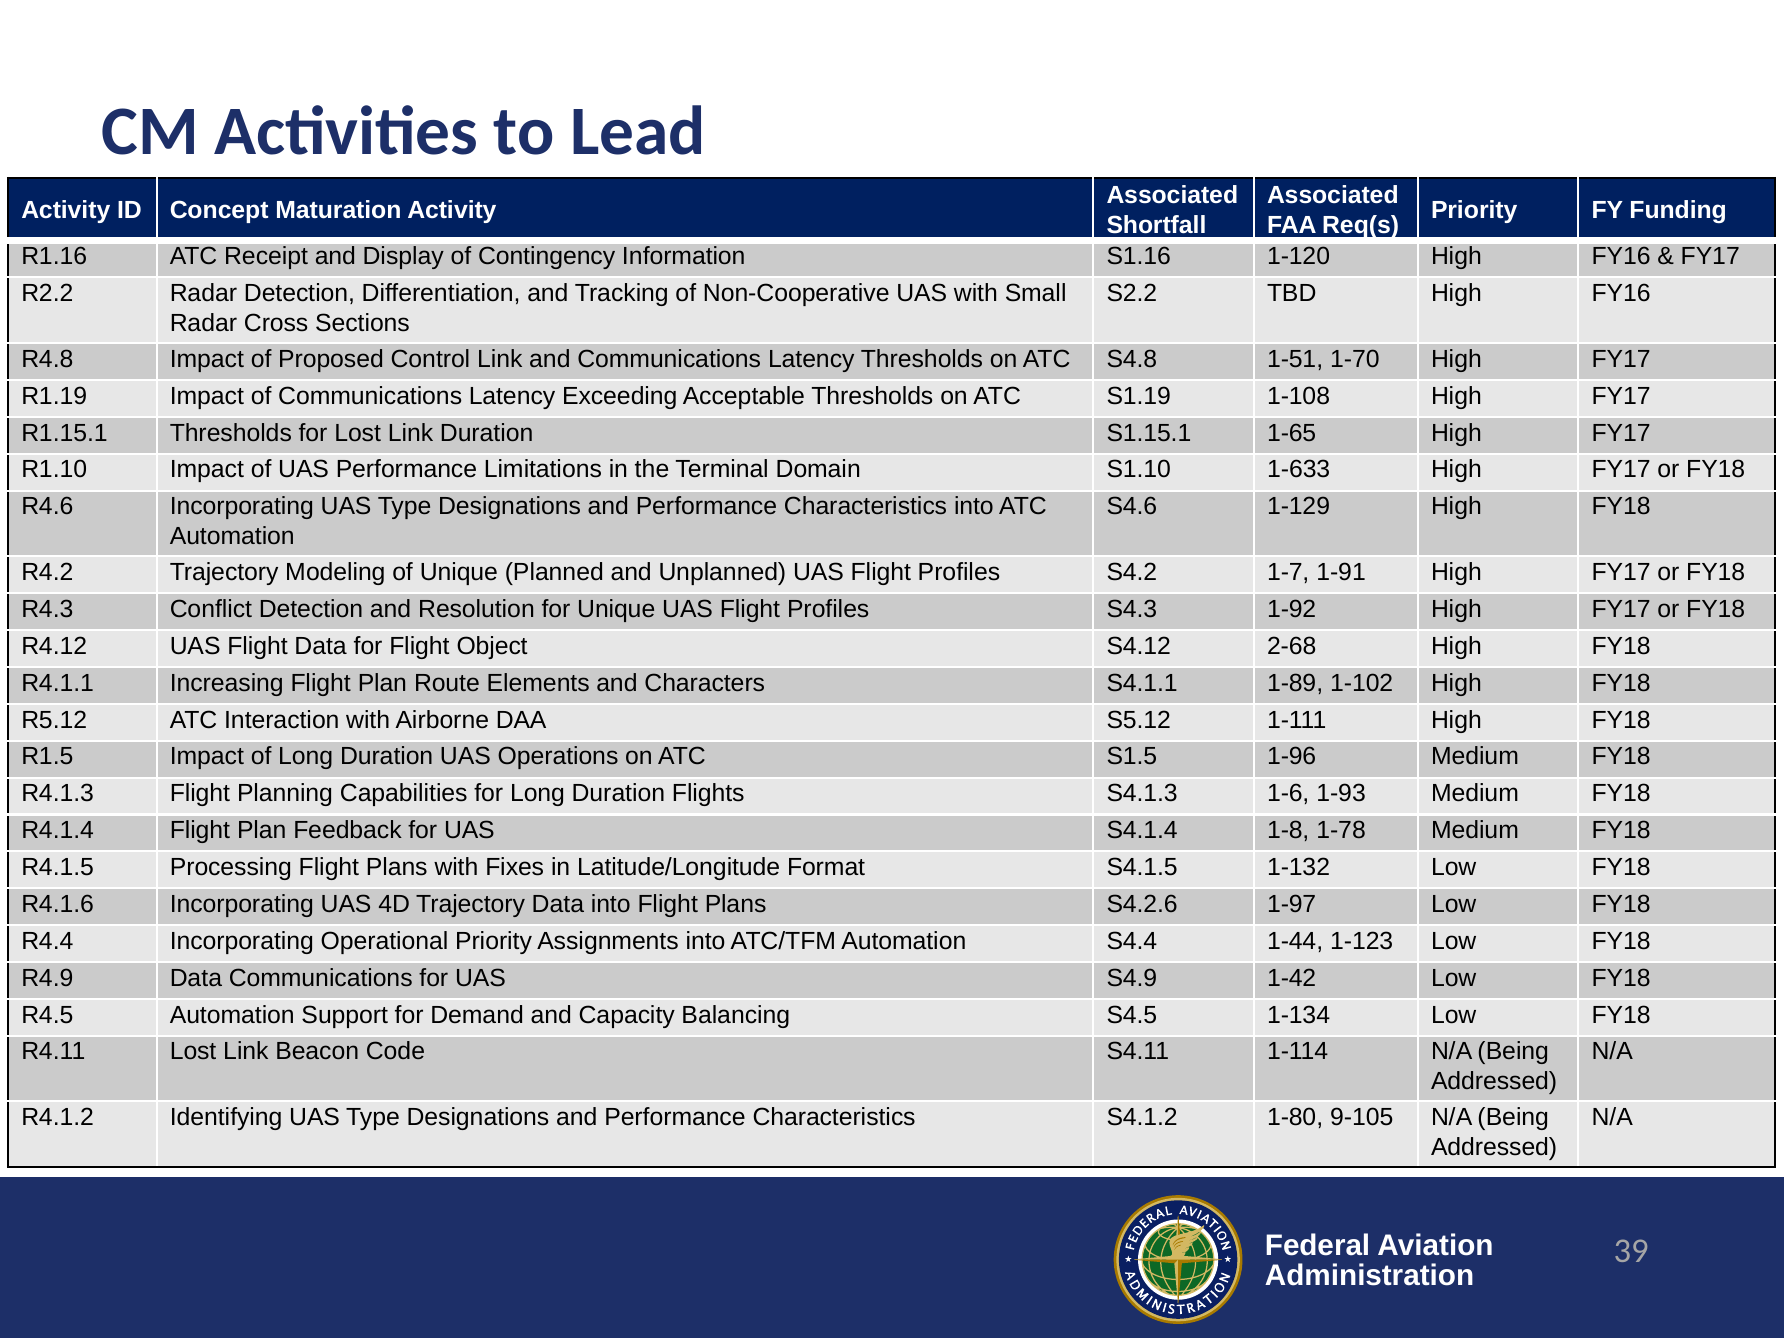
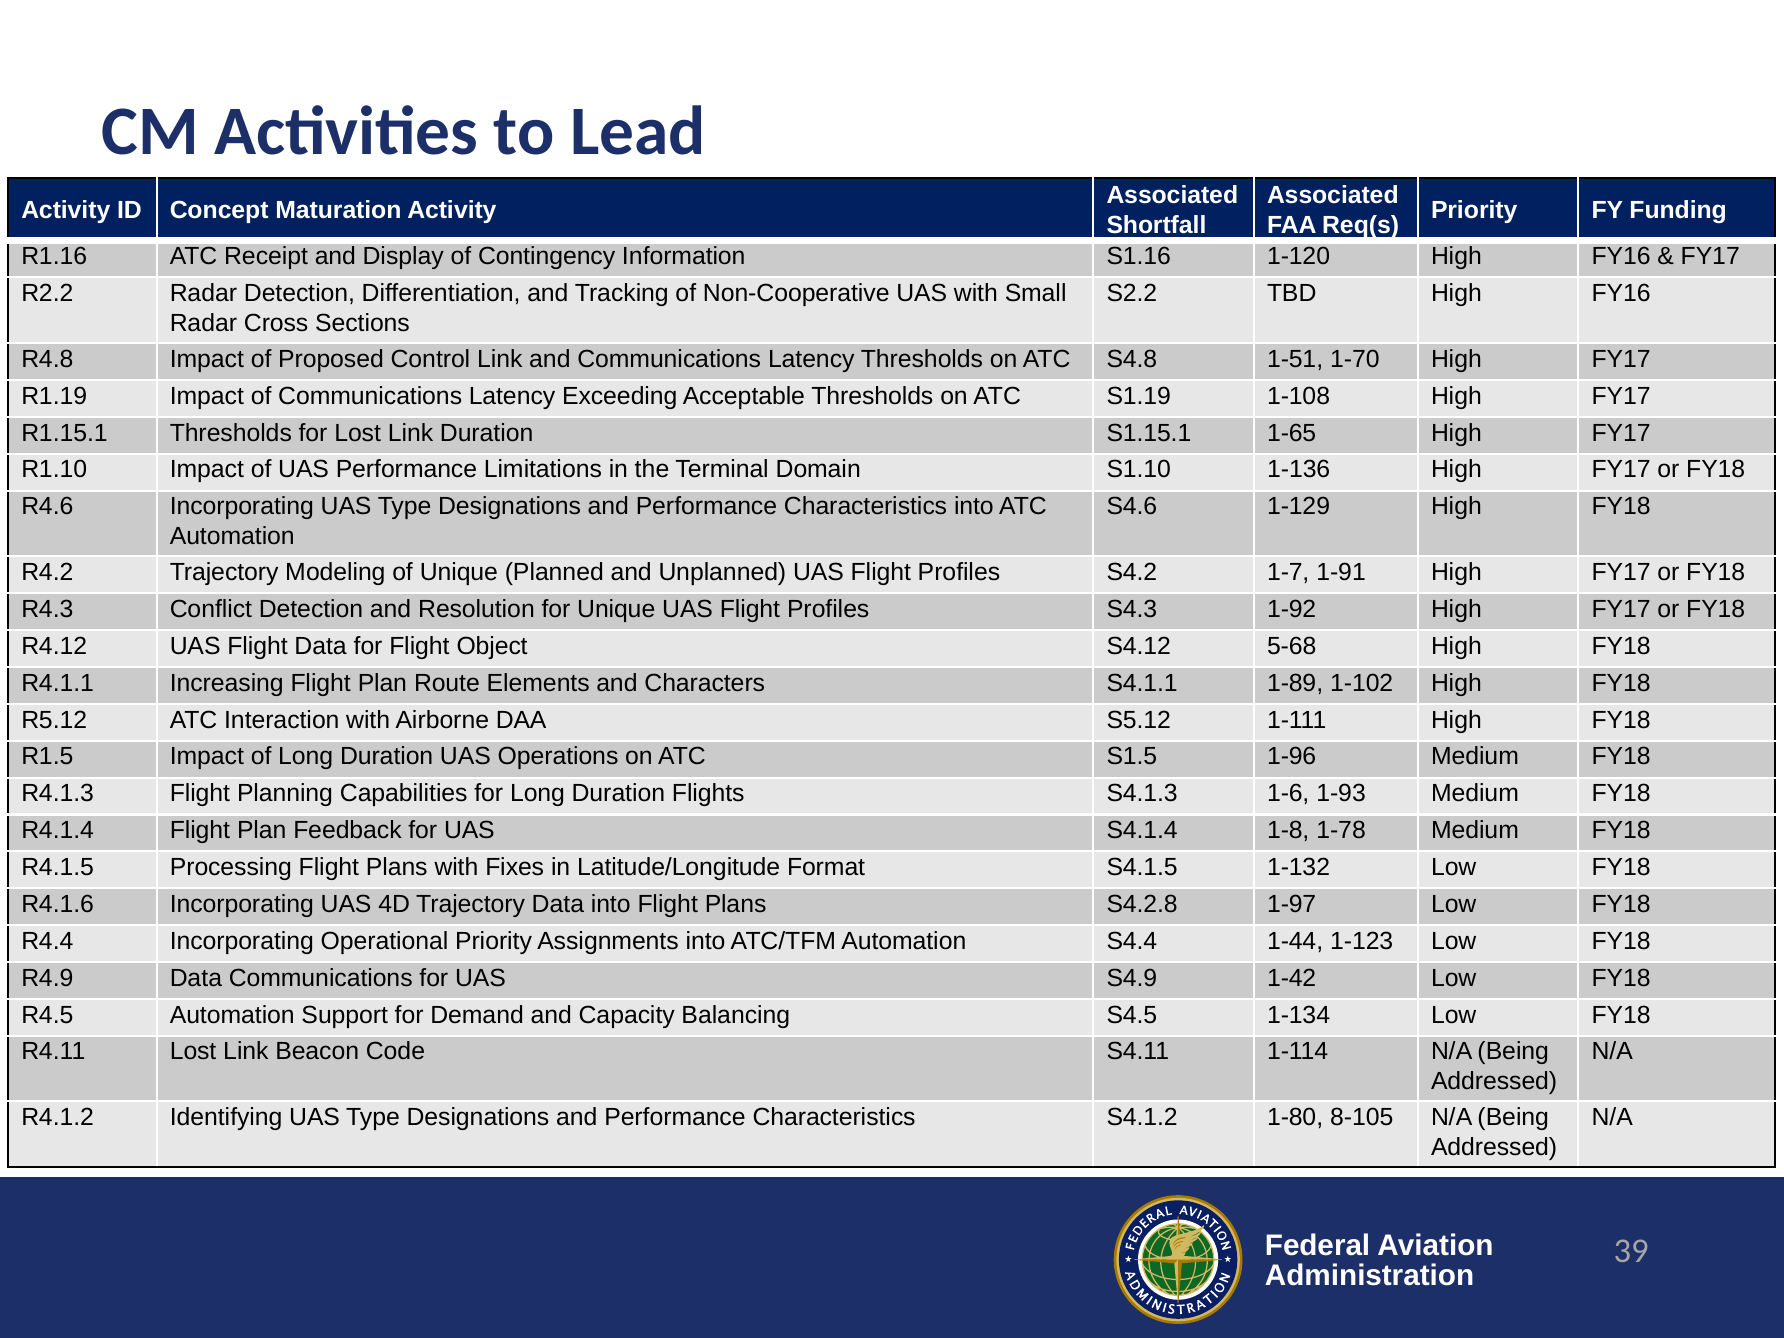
1-633: 1-633 -> 1-136
2-68: 2-68 -> 5-68
S4.2.6: S4.2.6 -> S4.2.8
9-105: 9-105 -> 8-105
